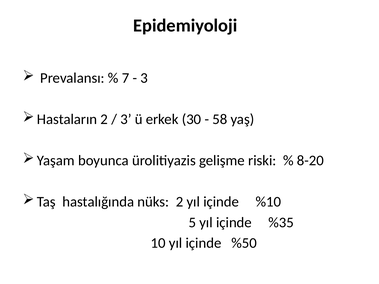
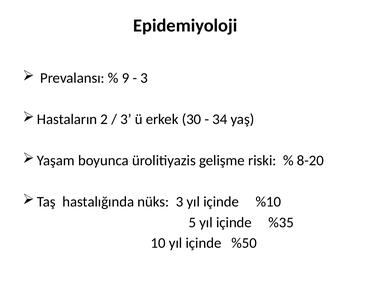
7: 7 -> 9
58: 58 -> 34
nüks 2: 2 -> 3
